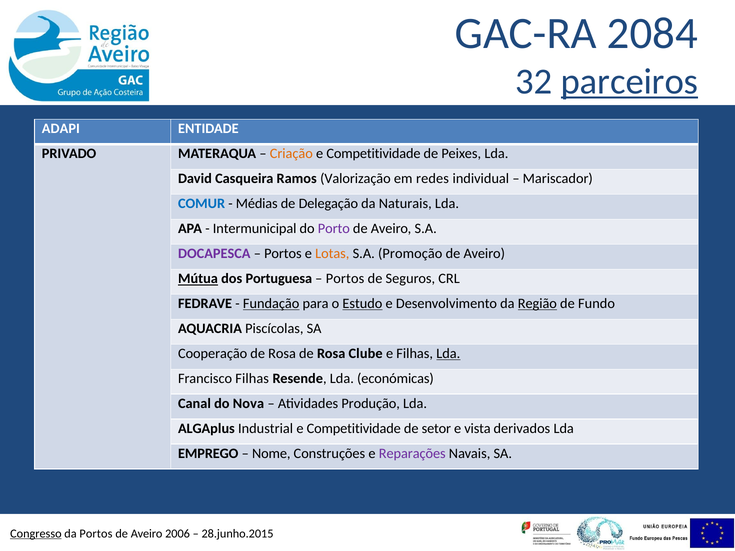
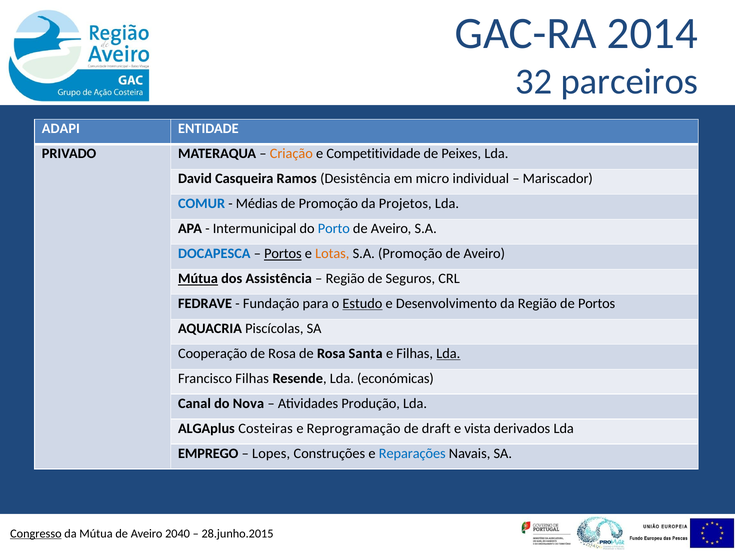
2084: 2084 -> 2014
parceiros underline: present -> none
Valorização: Valorização -> Desistência
redes: redes -> micro
de Delegação: Delegação -> Promoção
Naturais: Naturais -> Projetos
Porto colour: purple -> blue
DOCAPESCA colour: purple -> blue
Portos at (283, 254) underline: none -> present
Portuguesa: Portuguesa -> Assistência
Portos at (345, 279): Portos -> Região
Fundação underline: present -> none
Região at (537, 304) underline: present -> none
de Fundo: Fundo -> Portos
Clube: Clube -> Santa
Industrial: Industrial -> Costeiras
Competitividade at (354, 429): Competitividade -> Reprogramação
setor: setor -> draft
Nome: Nome -> Lopes
Reparações colour: purple -> blue
da Portos: Portos -> Mútua
2006: 2006 -> 2040
